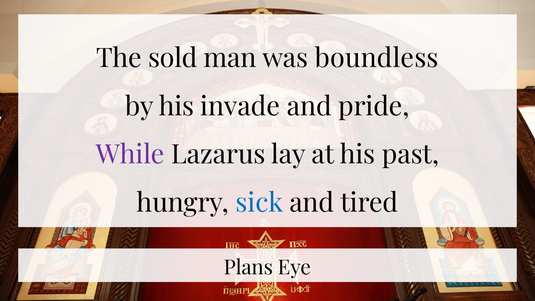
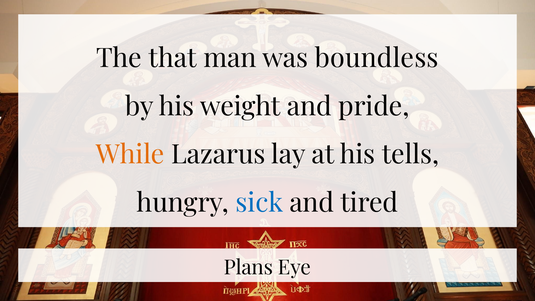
sold: sold -> that
invade: invade -> weight
While colour: purple -> orange
past: past -> tells
